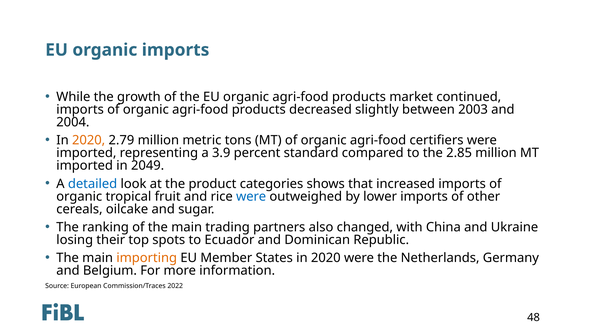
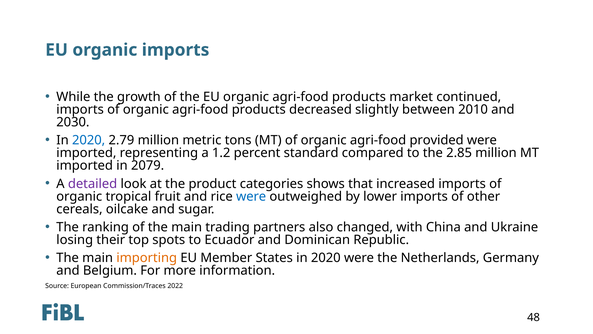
2003: 2003 -> 2010
2004: 2004 -> 2030
2020 at (89, 140) colour: orange -> blue
certifiers: certifiers -> provided
3.9: 3.9 -> 1.2
2049: 2049 -> 2079
detailed colour: blue -> purple
